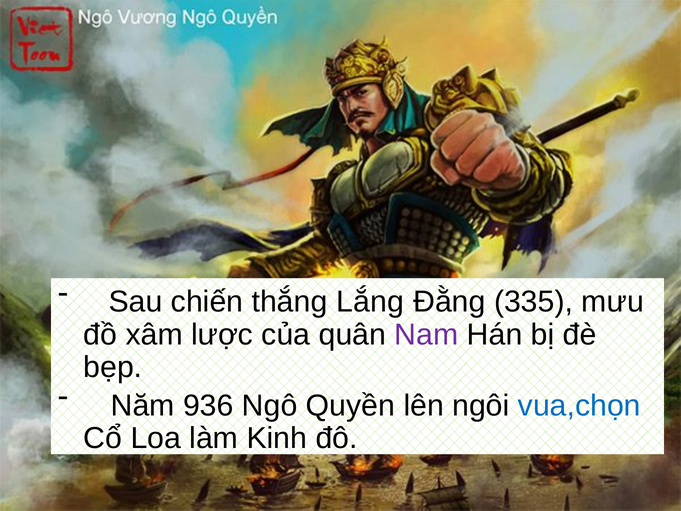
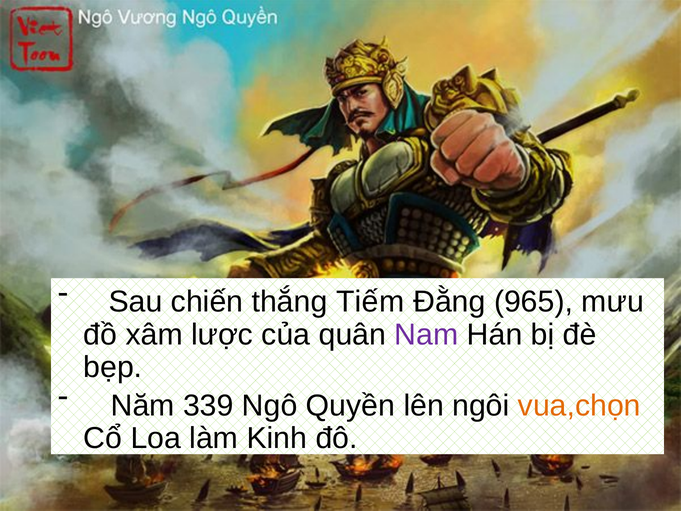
Lắng: Lắng -> Tiếm
335: 335 -> 965
936: 936 -> 339
vua,chọn colour: blue -> orange
